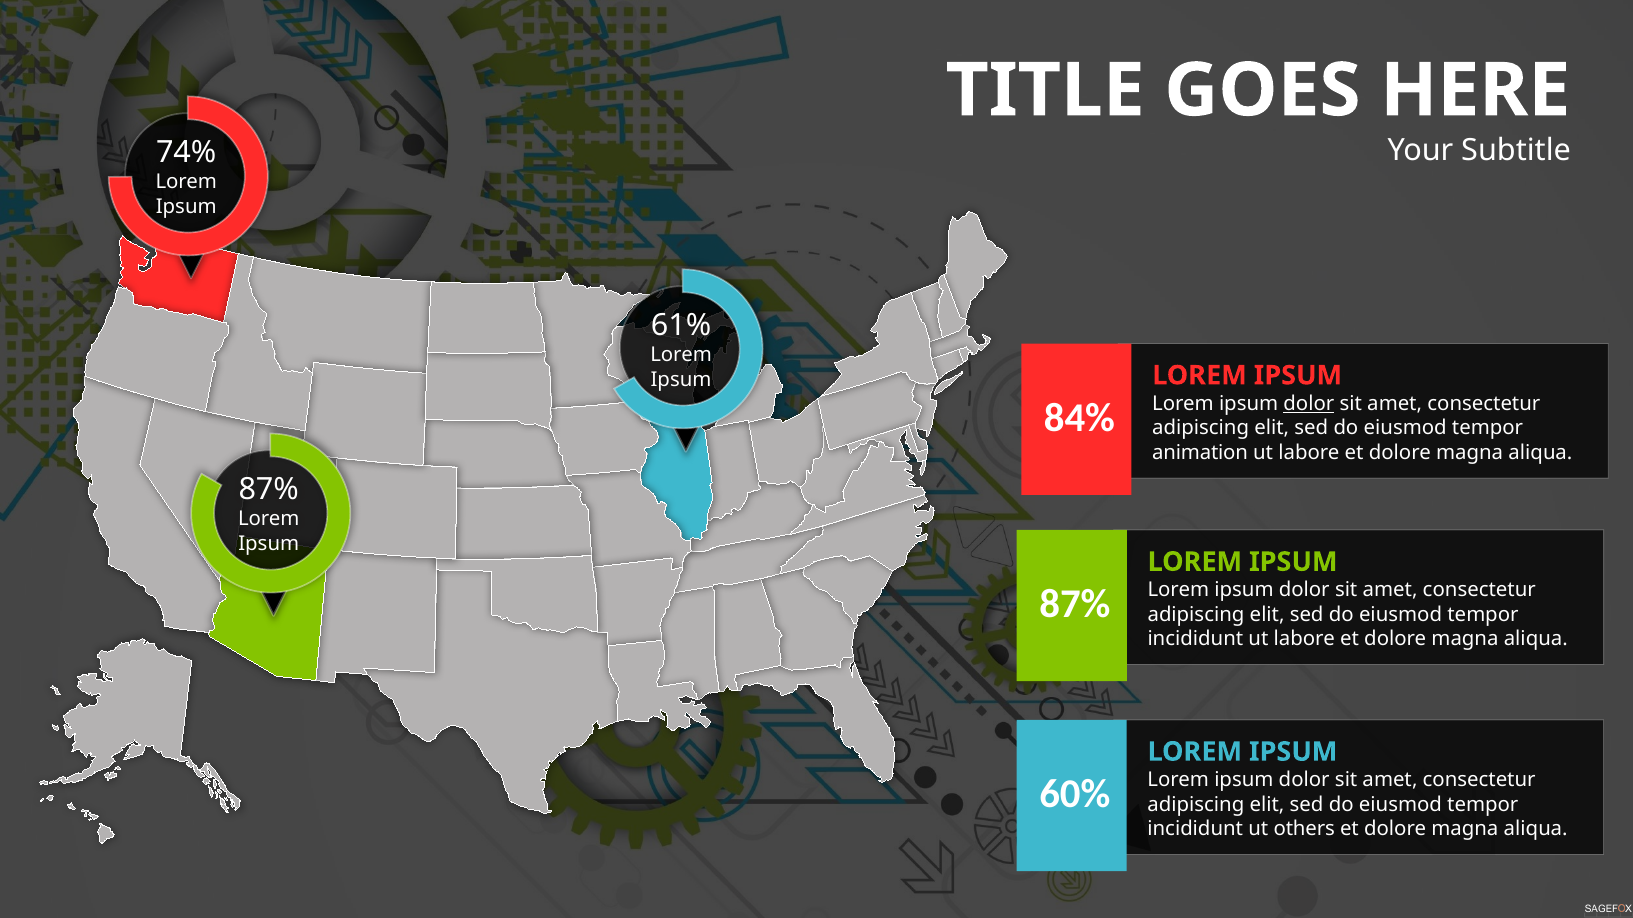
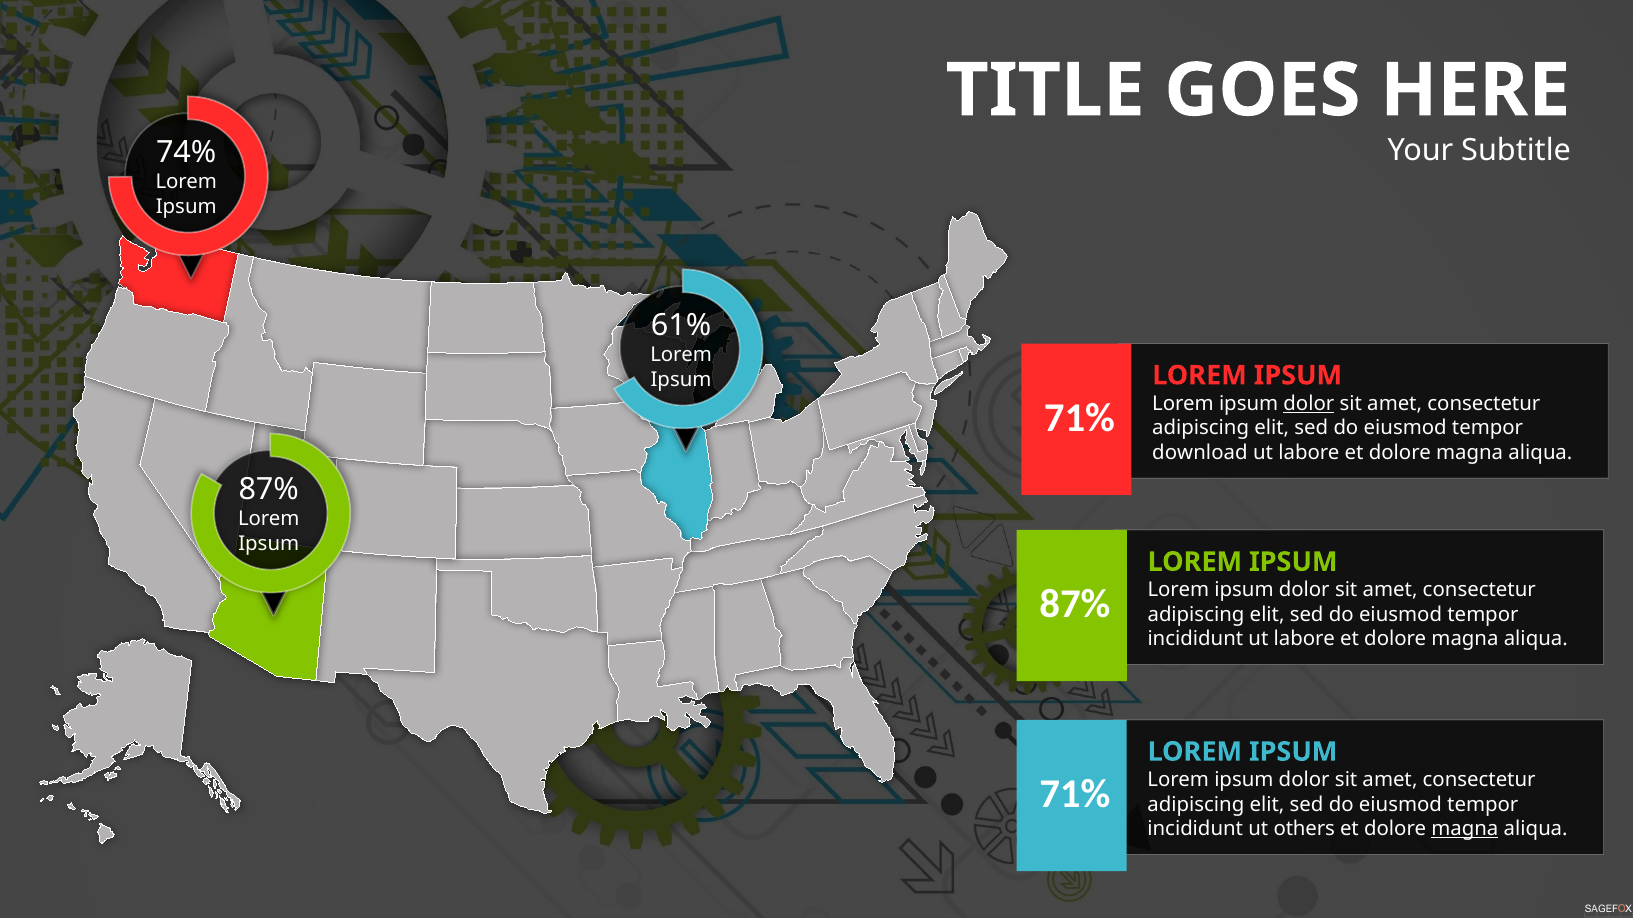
84% at (1079, 418): 84% -> 71%
animation: animation -> download
60% at (1075, 795): 60% -> 71%
magna at (1465, 829) underline: none -> present
